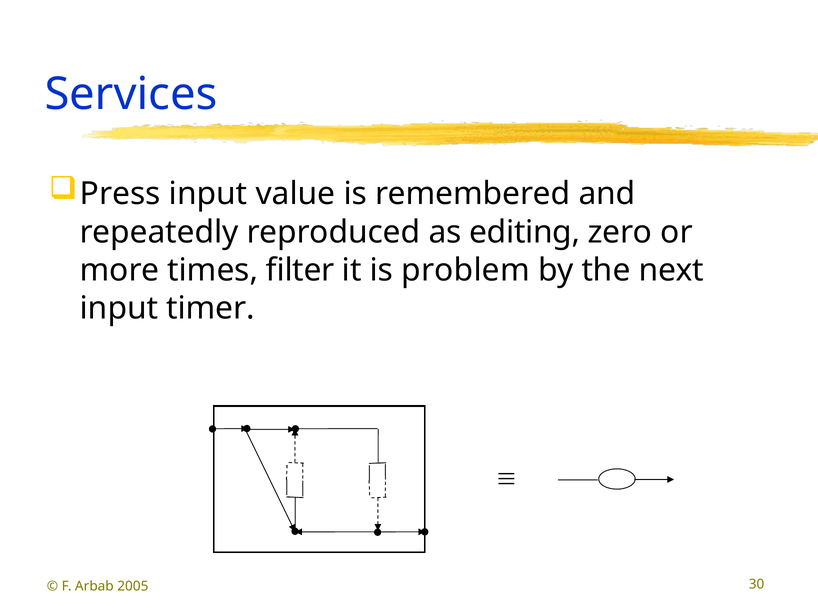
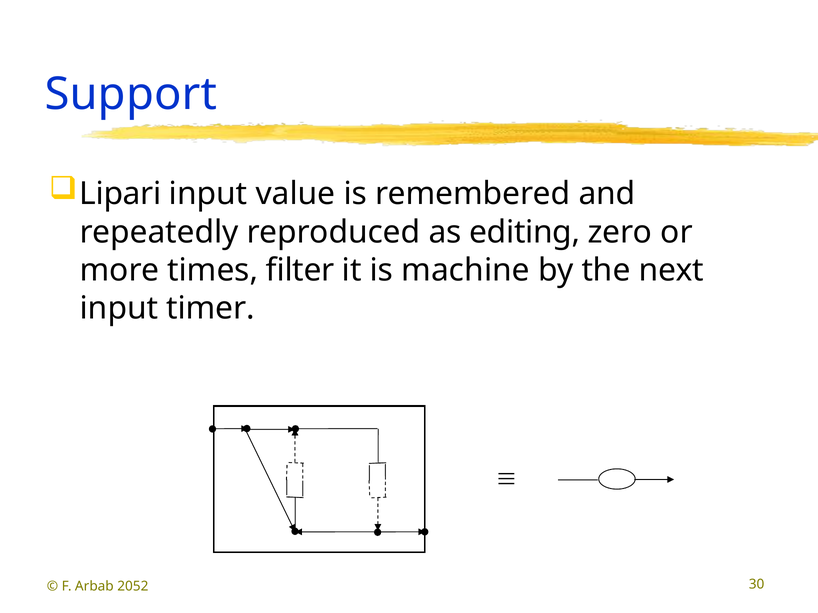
Services: Services -> Support
Press: Press -> Lipari
problem: problem -> machine
2005: 2005 -> 2052
